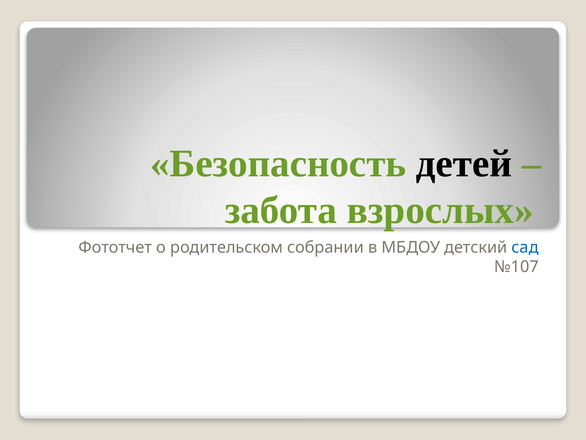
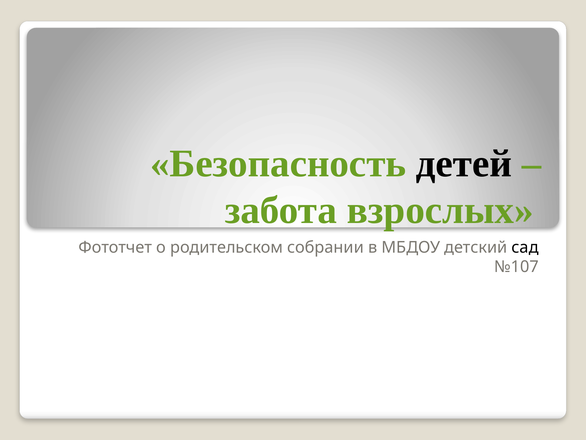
сад colour: blue -> black
